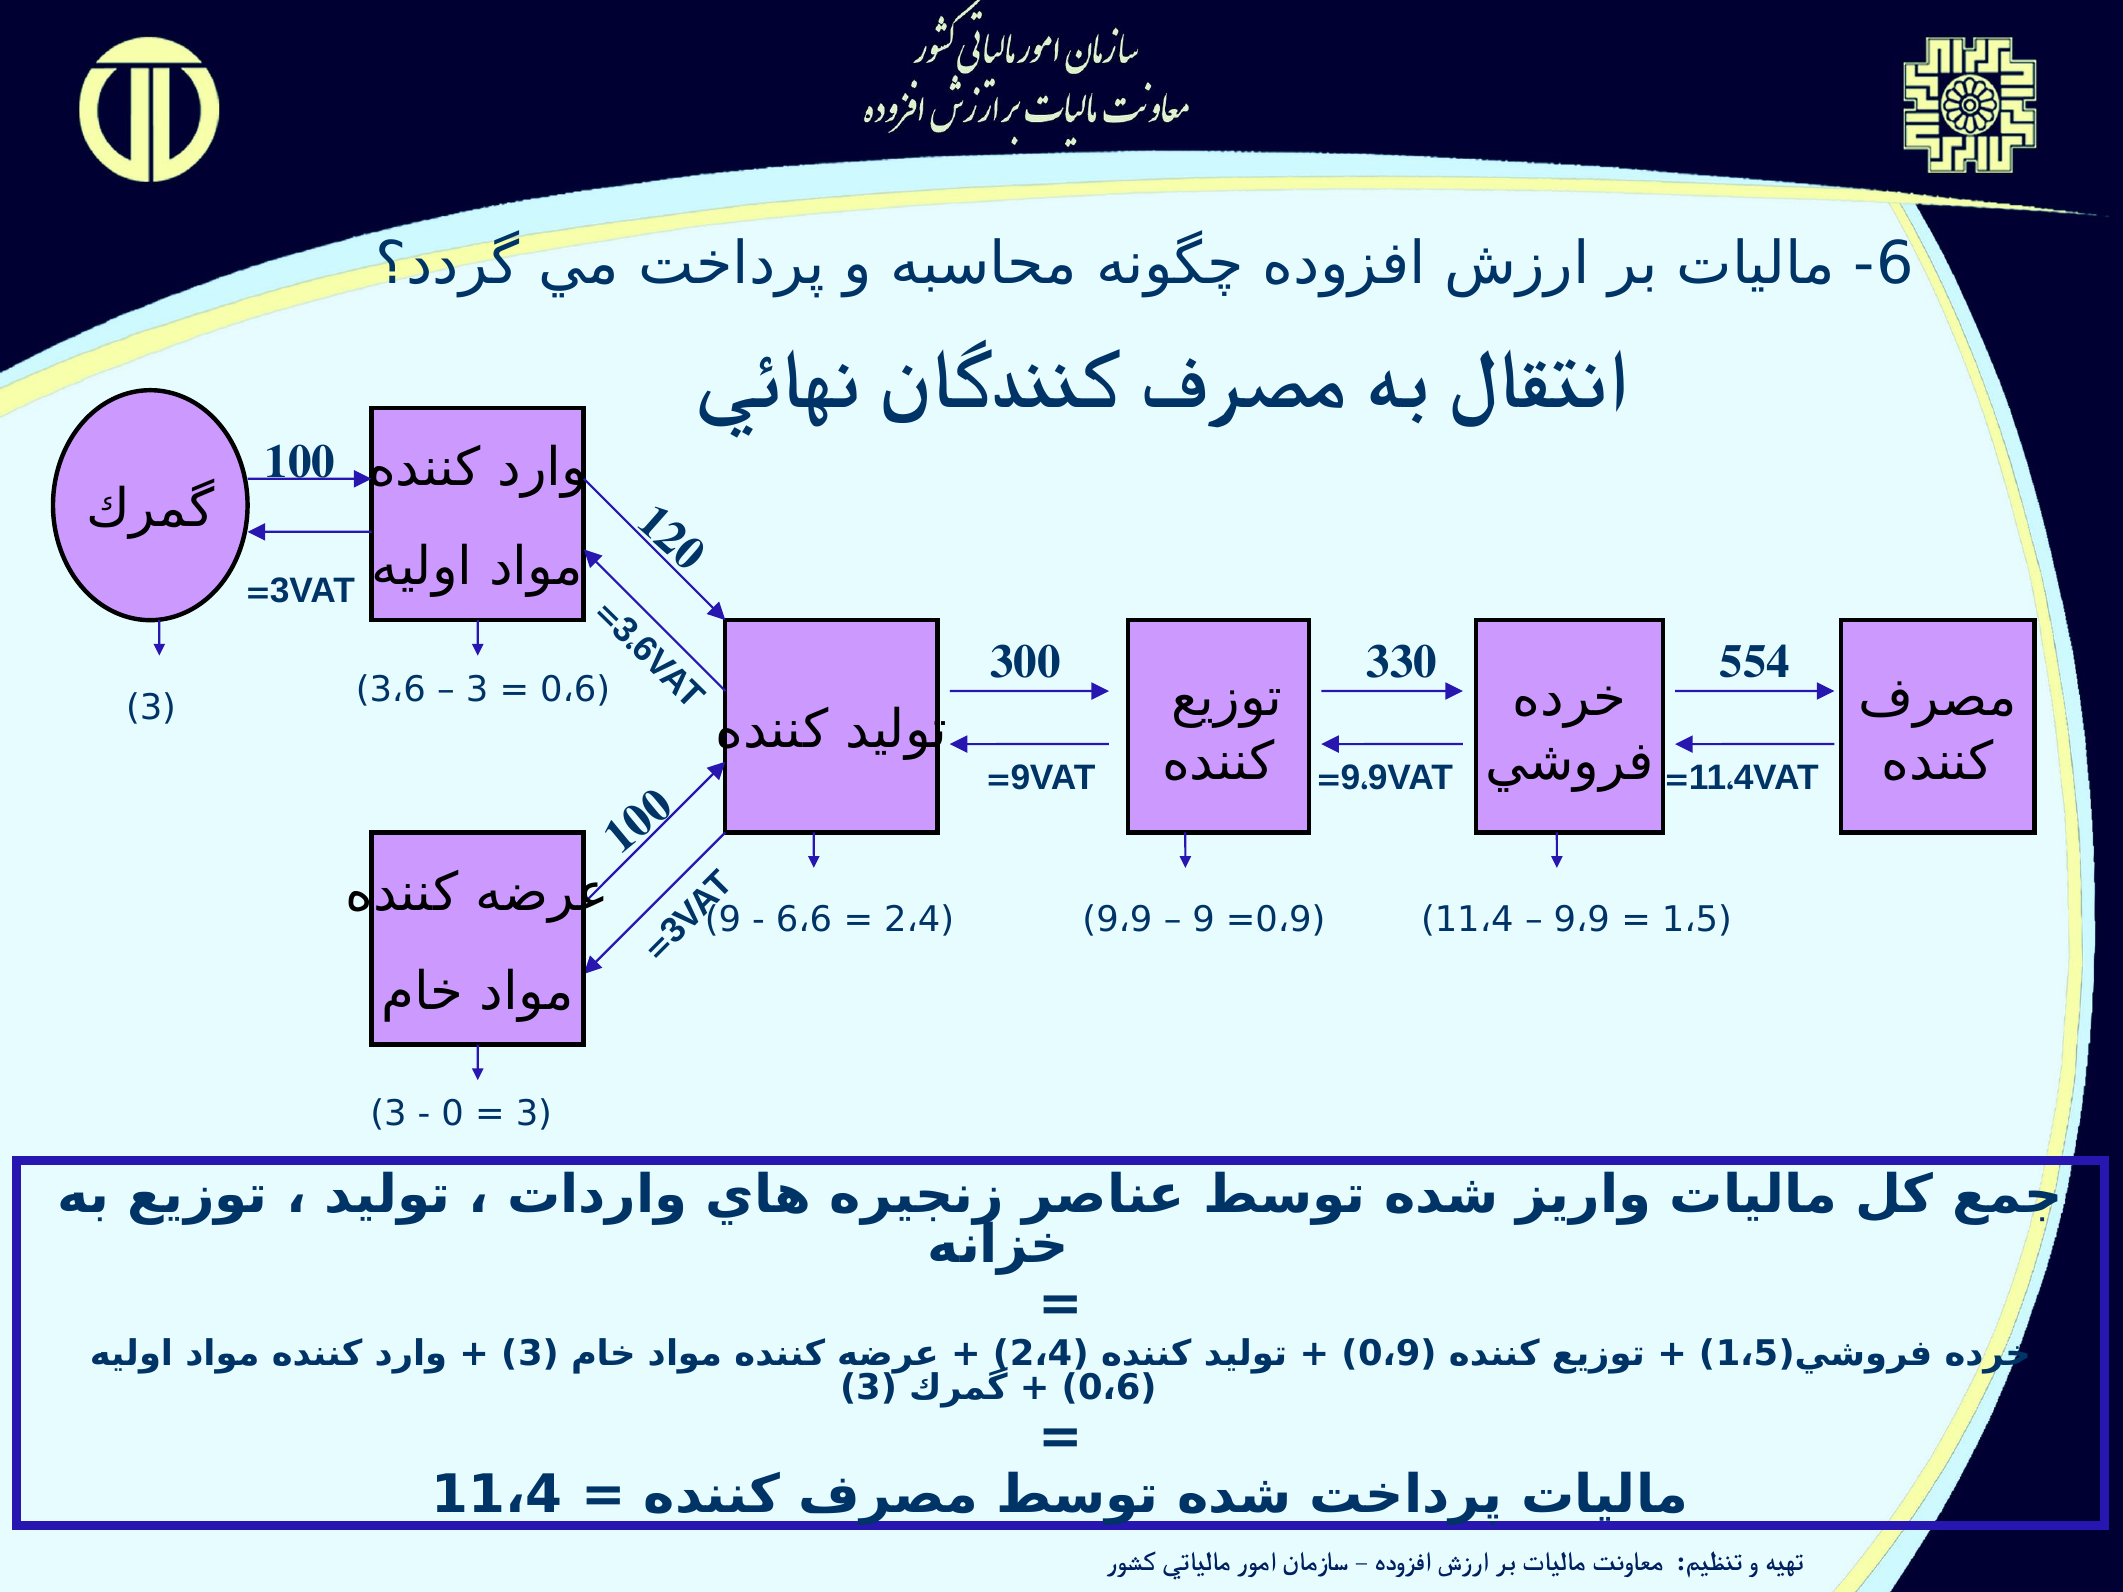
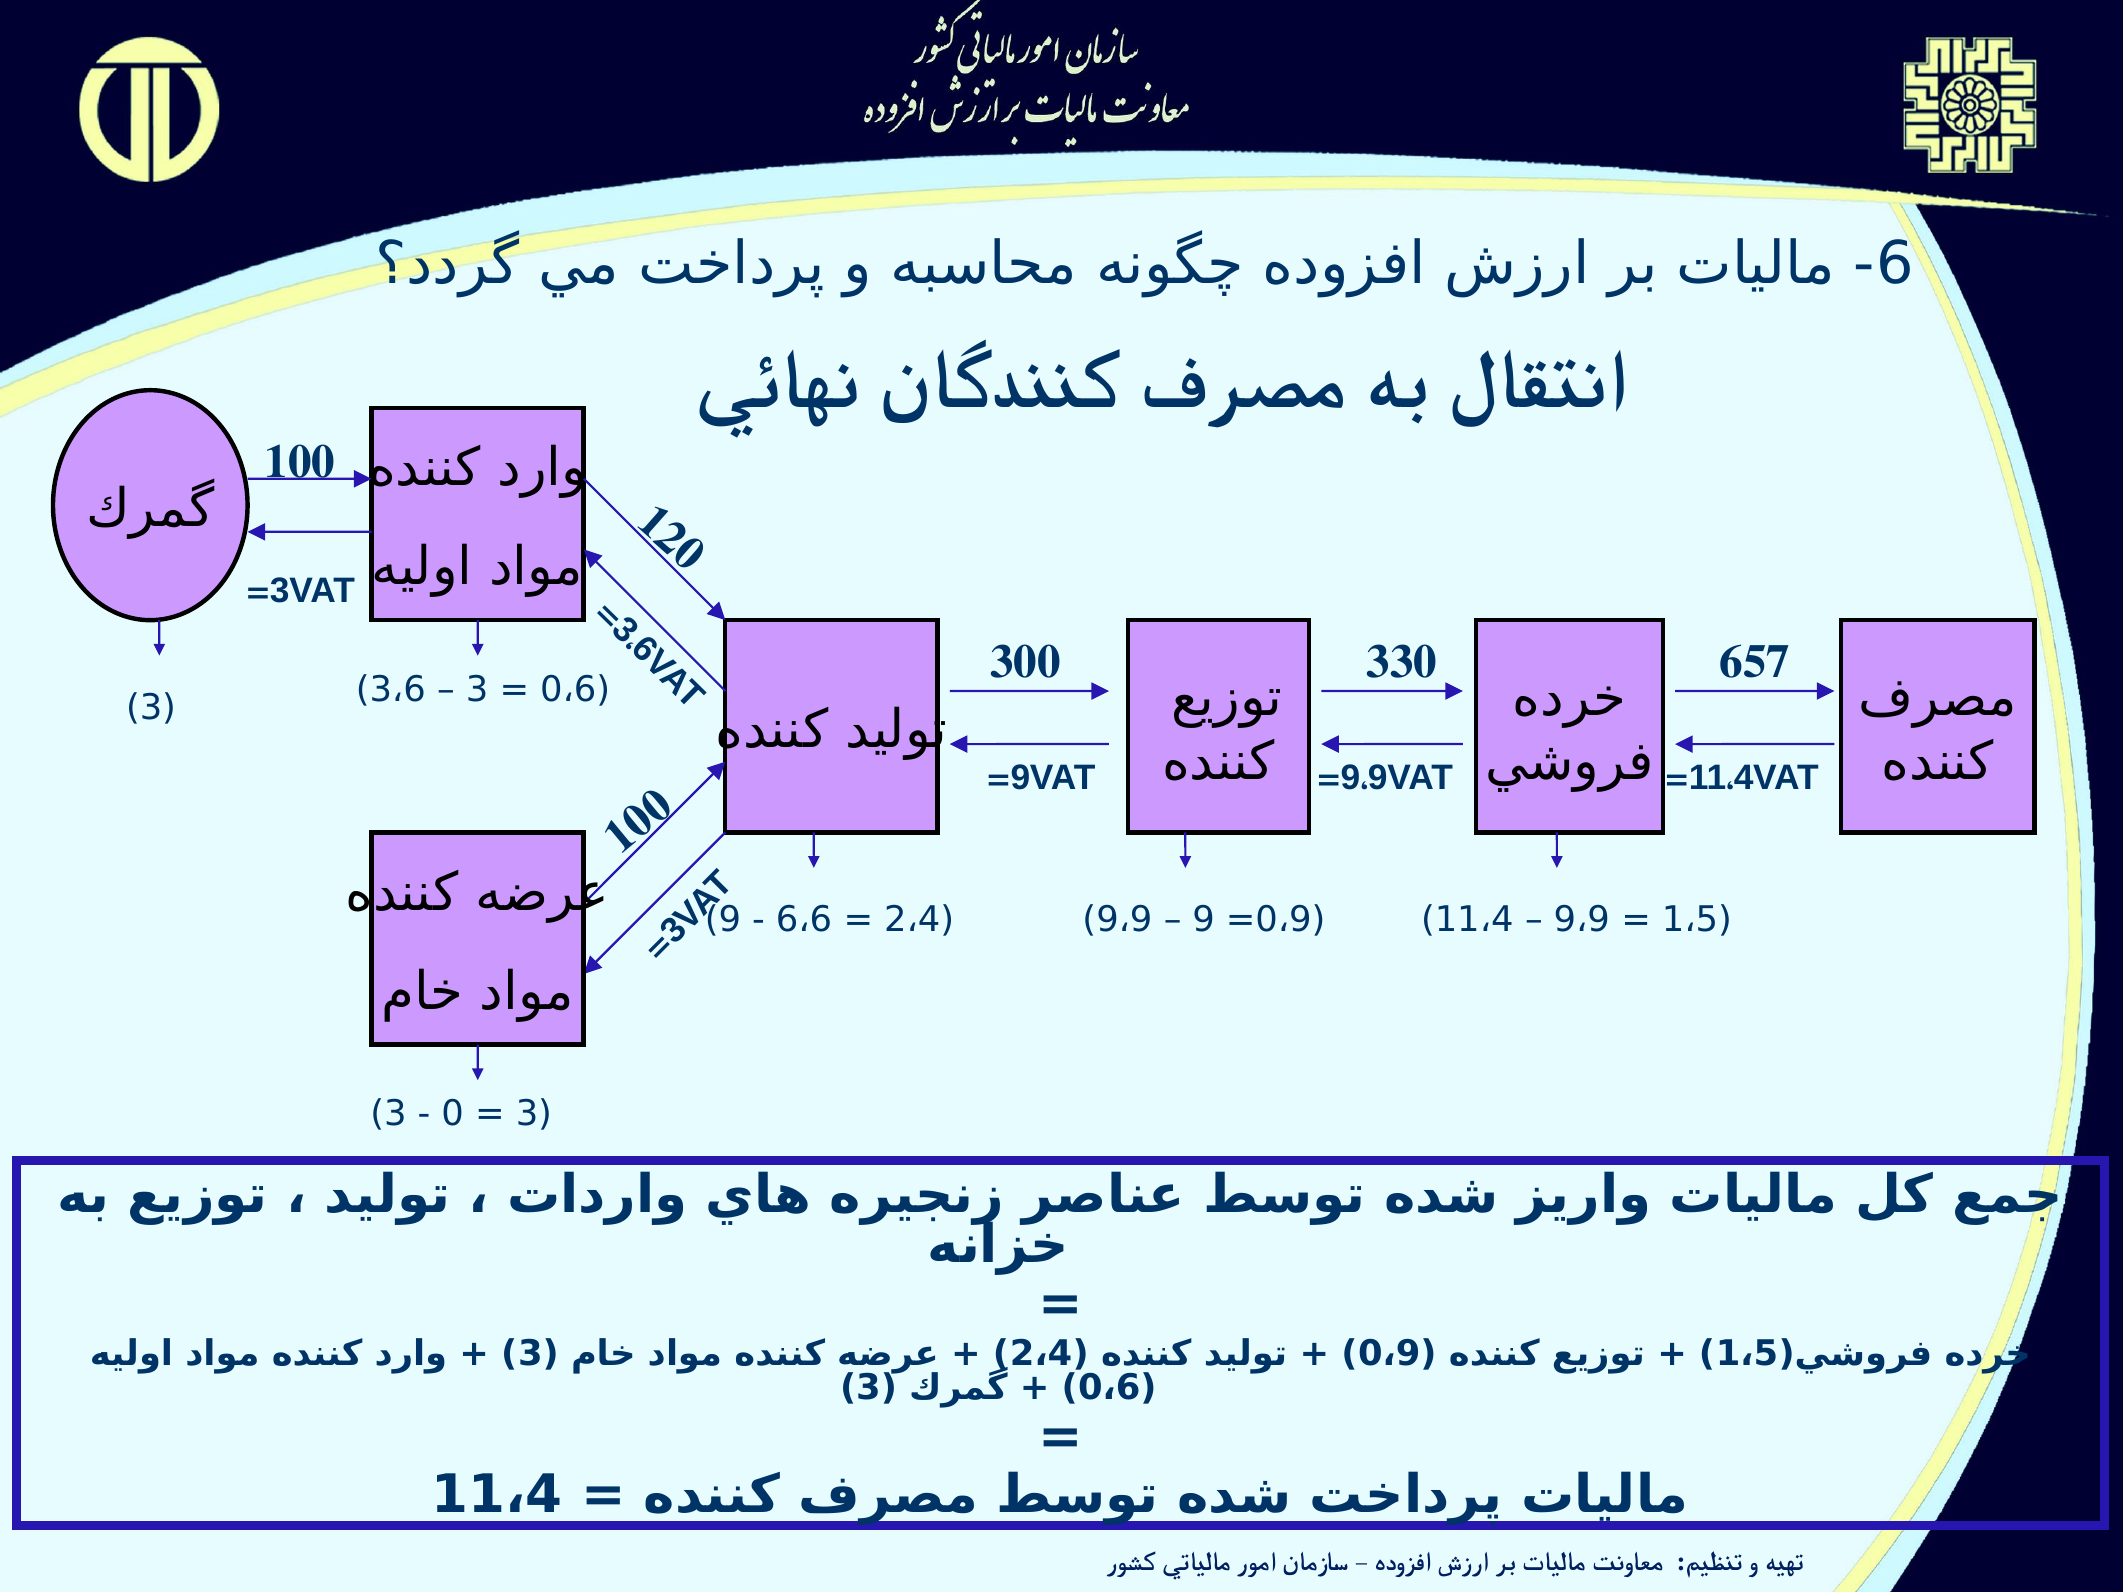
554: 554 -> 657
